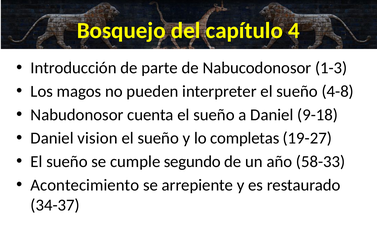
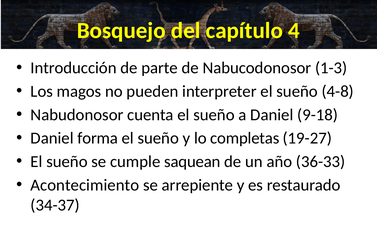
vision: vision -> forma
segundo: segundo -> saquean
58-33: 58-33 -> 36-33
